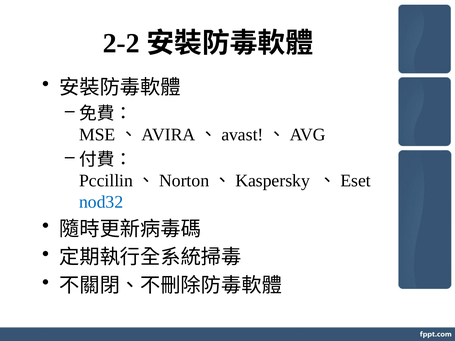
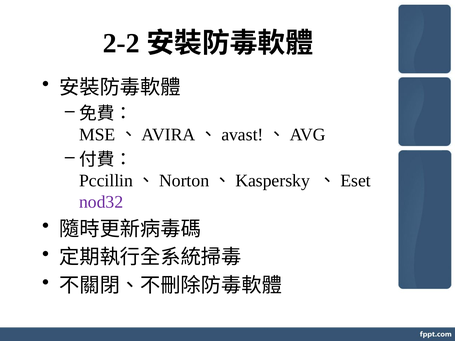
nod32 colour: blue -> purple
